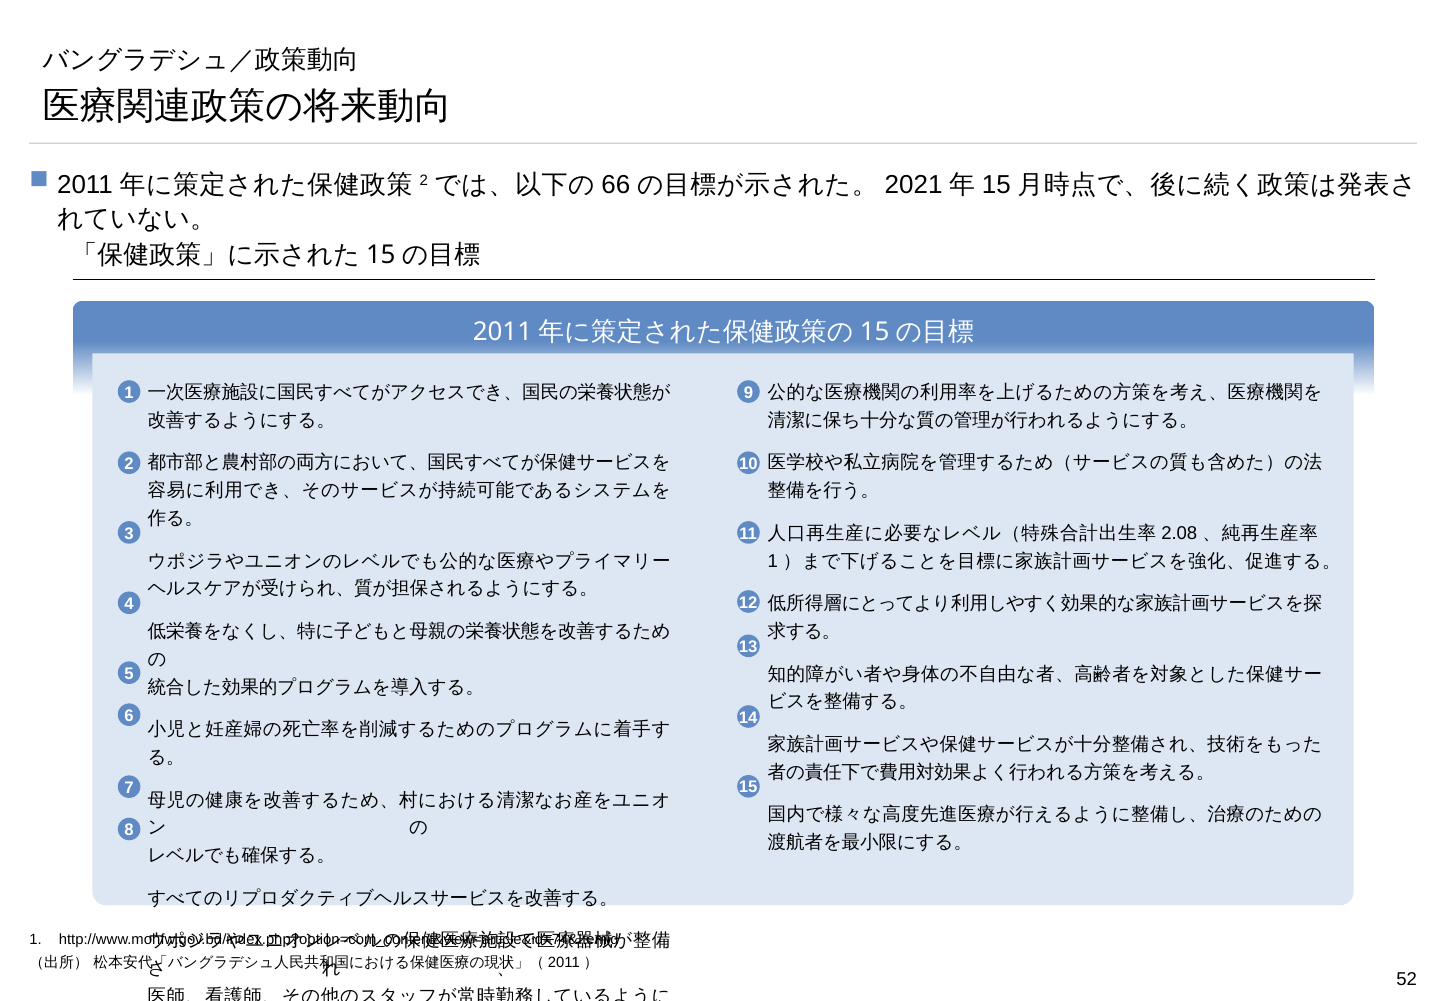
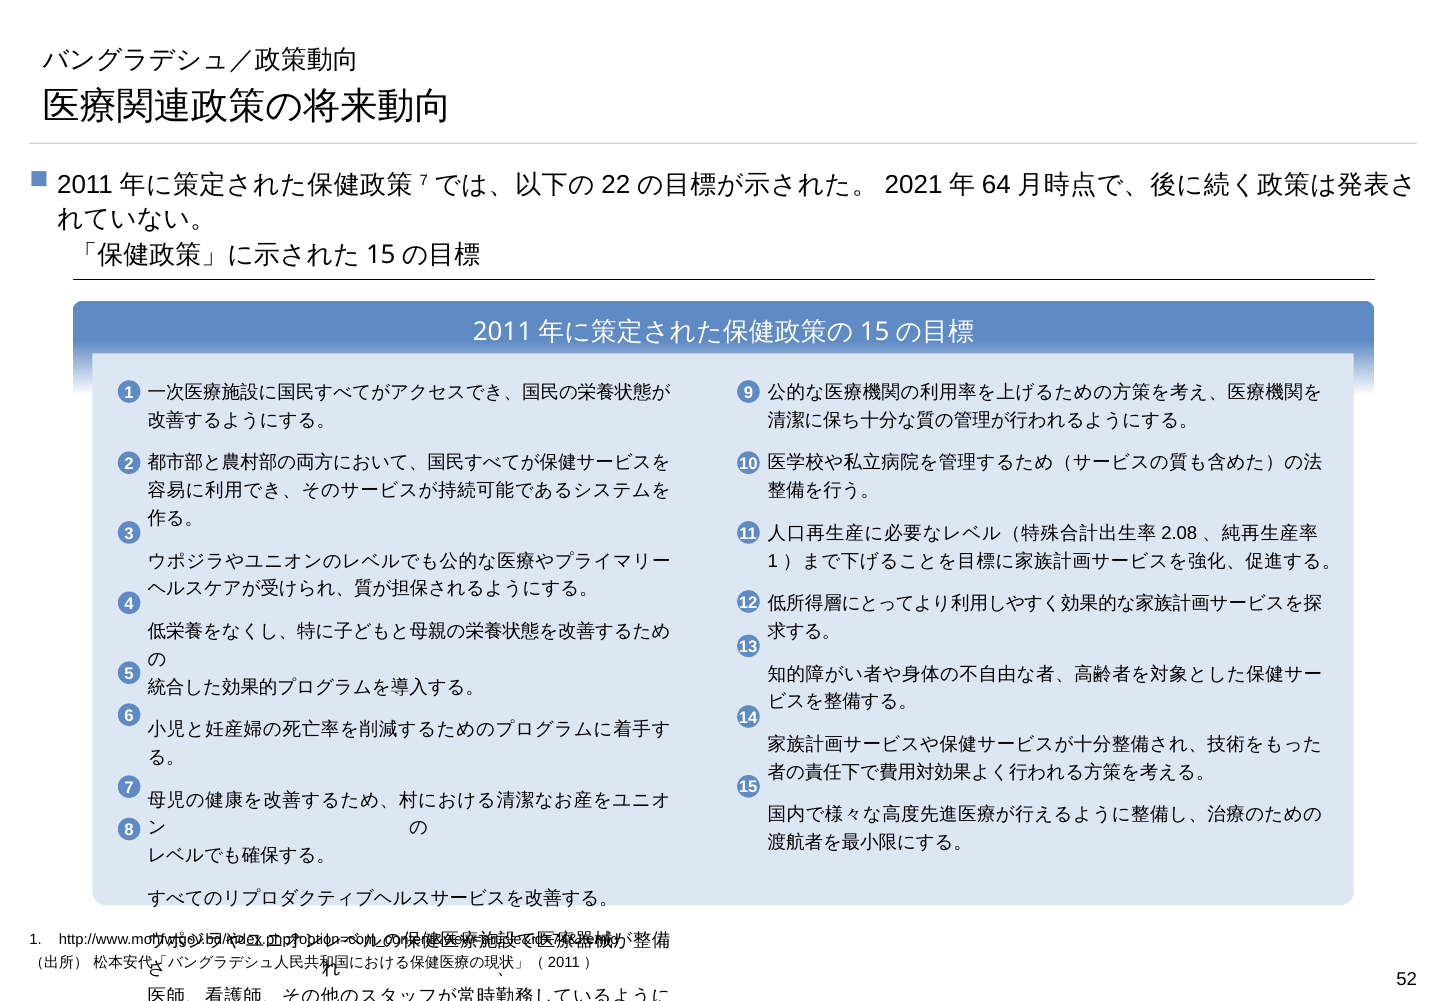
2 at (424, 180): 2 -> 7
66: 66 -> 22
15 at (996, 185): 15 -> 64
